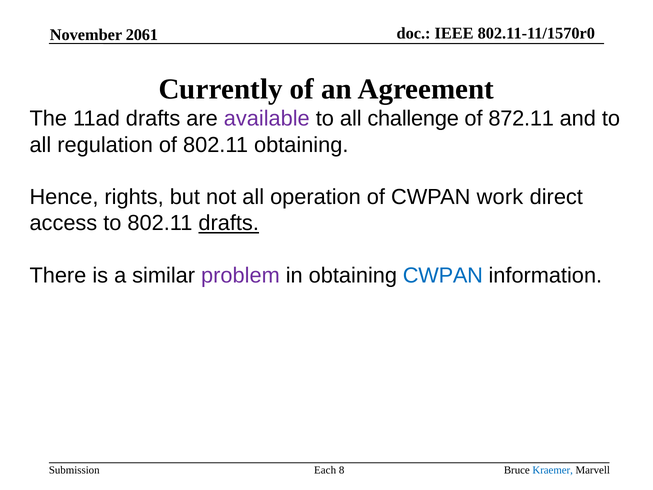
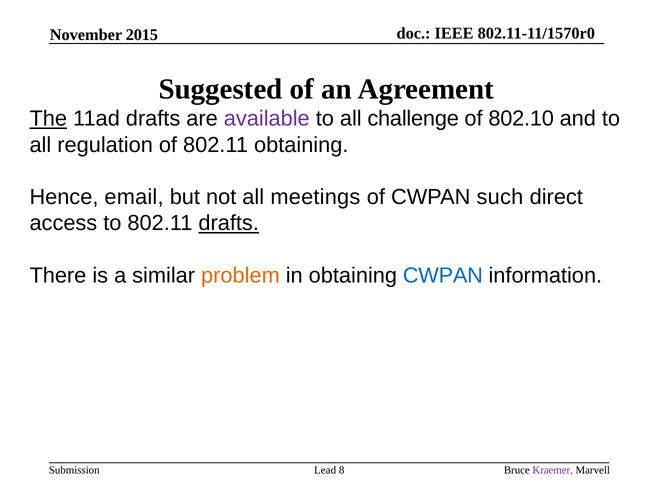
2061: 2061 -> 2015
Currently: Currently -> Suggested
The underline: none -> present
872.11: 872.11 -> 802.10
rights: rights -> email
operation: operation -> meetings
work: work -> such
problem colour: purple -> orange
Each: Each -> Lead
Kraemer colour: blue -> purple
